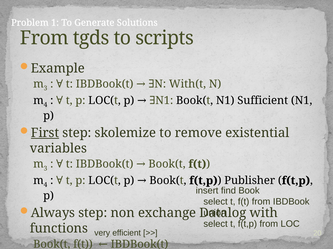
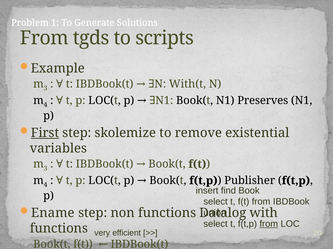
Sufficient: Sufficient -> Preserves
Always: Always -> Ename
non exchange: exchange -> functions
from at (269, 224) underline: none -> present
